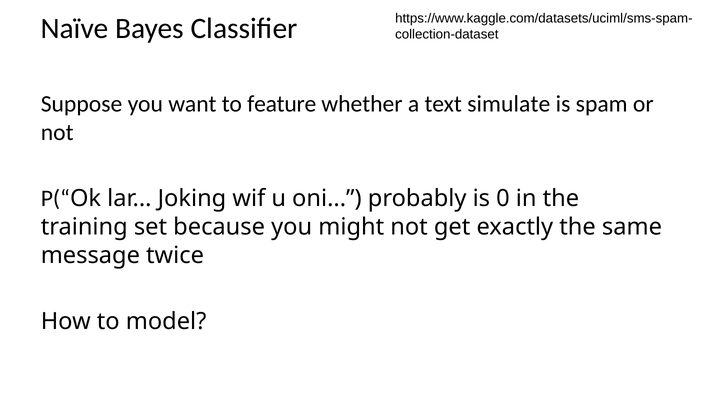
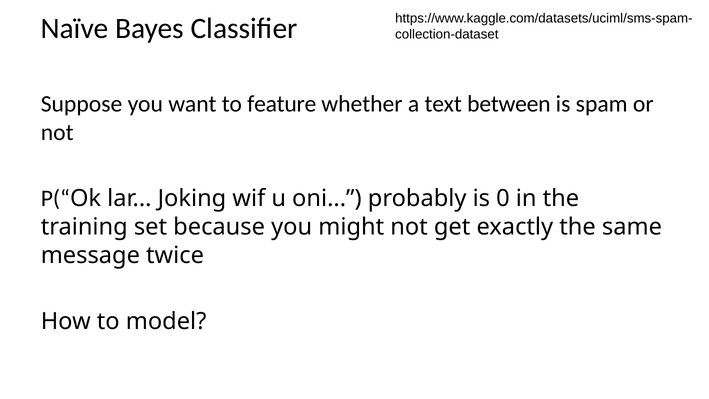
simulate: simulate -> between
